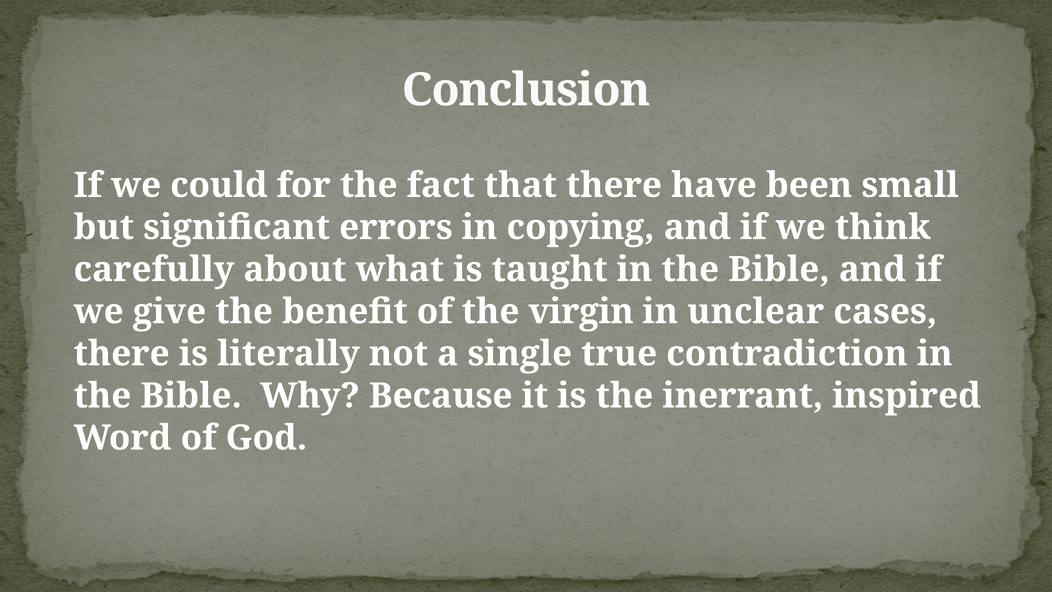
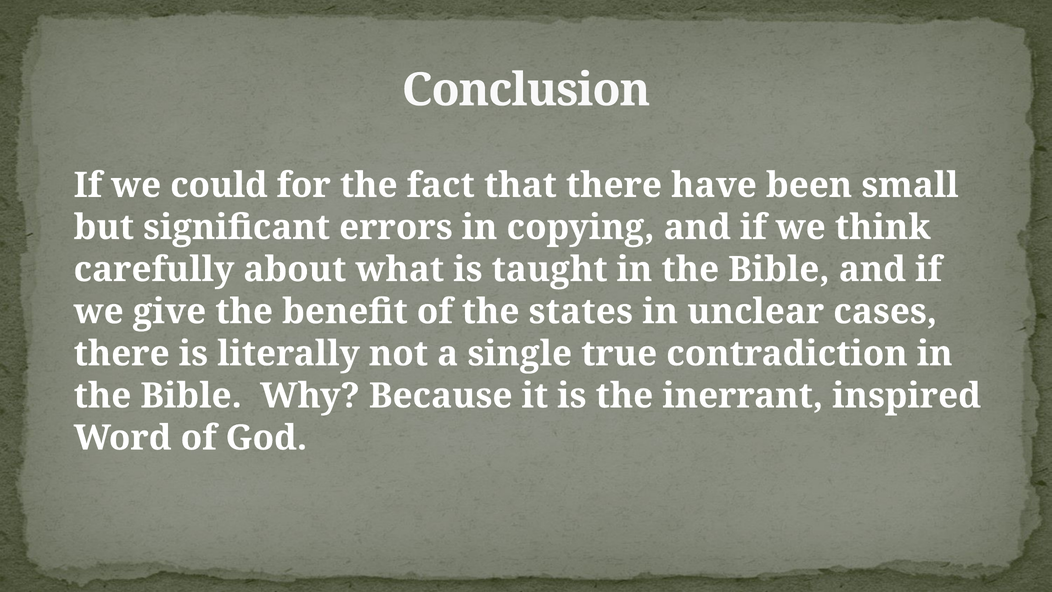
virgin: virgin -> states
